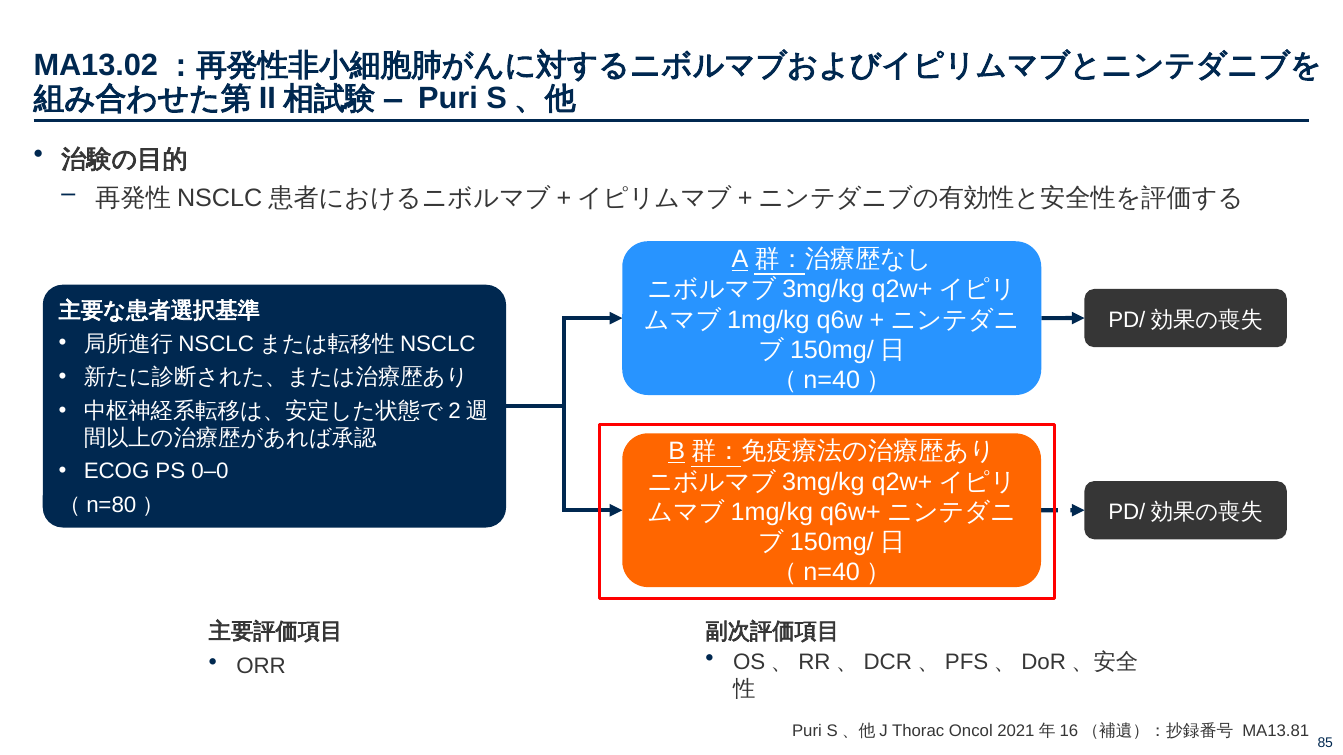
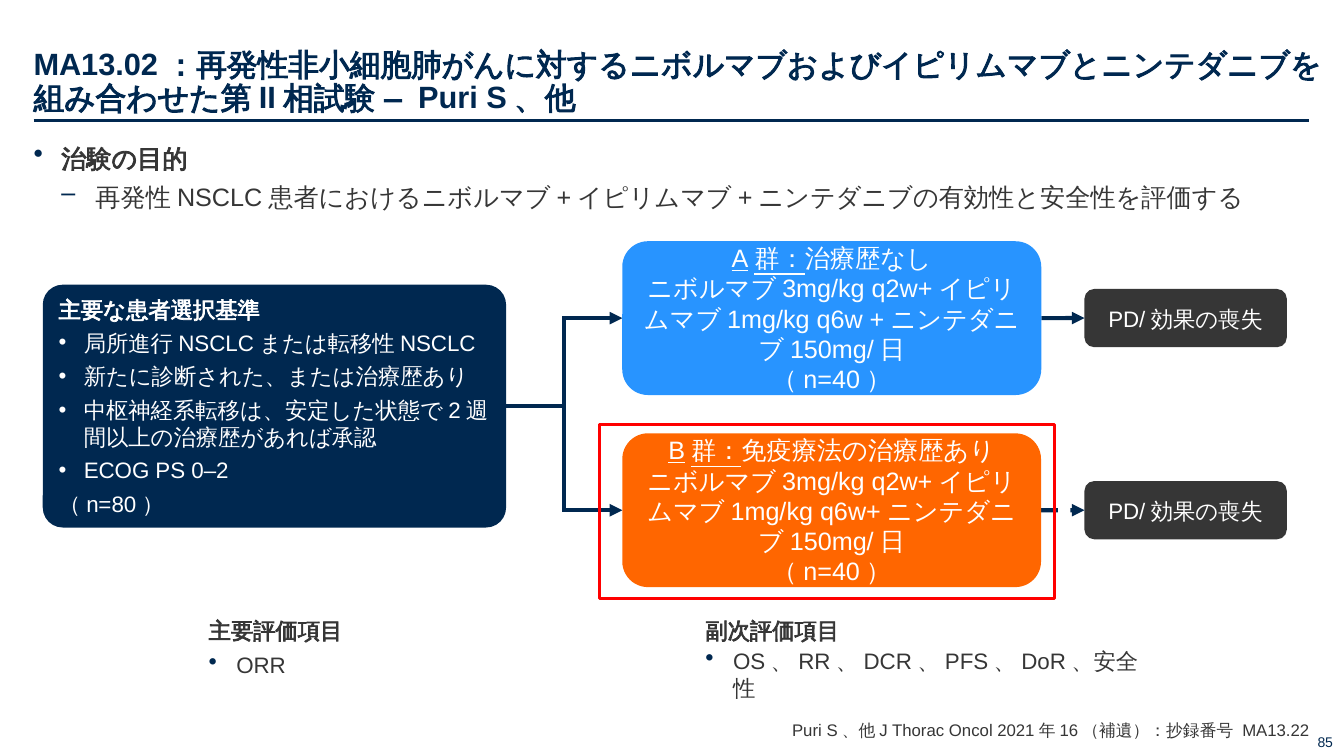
0–0: 0–0 -> 0–2
MA13.81: MA13.81 -> MA13.22
